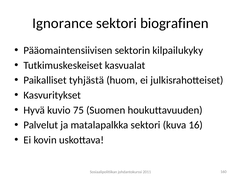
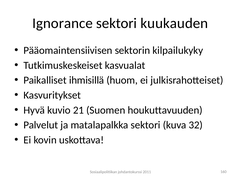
biografinen: biografinen -> kuukauden
tyhjästä: tyhjästä -> ihmisillä
75: 75 -> 21
16: 16 -> 32
